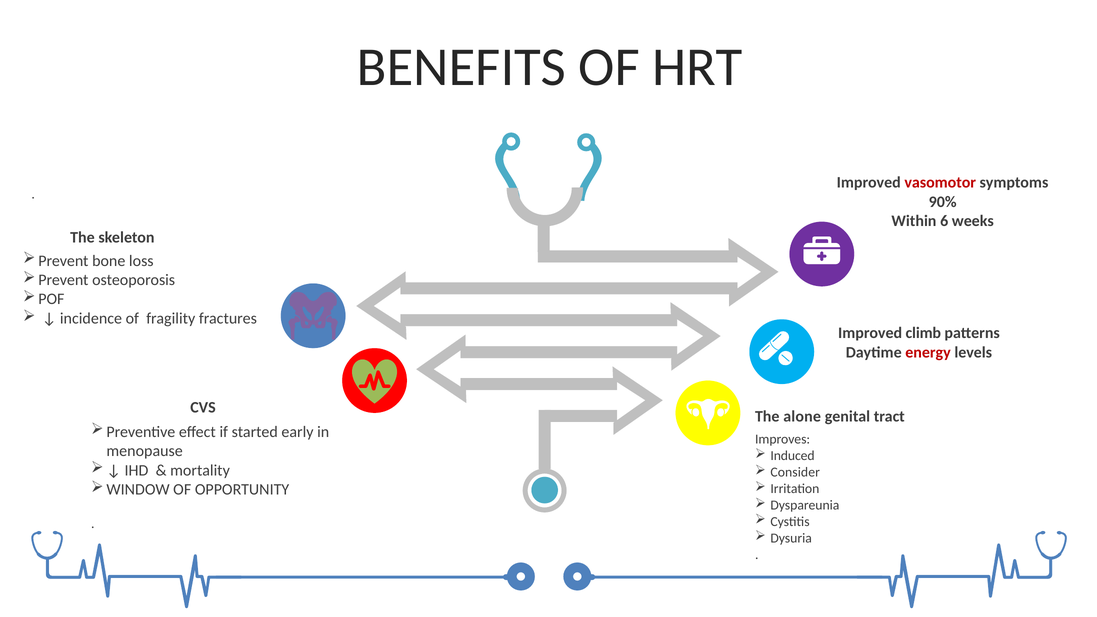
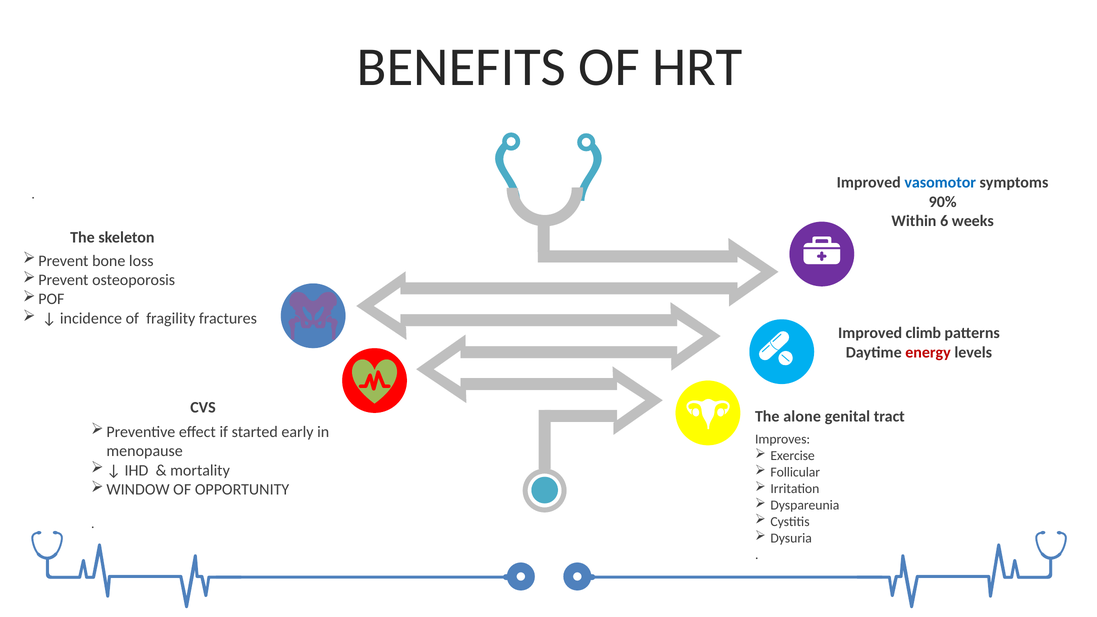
vasomotor colour: red -> blue
Induced: Induced -> Exercise
Consider: Consider -> Follicular
